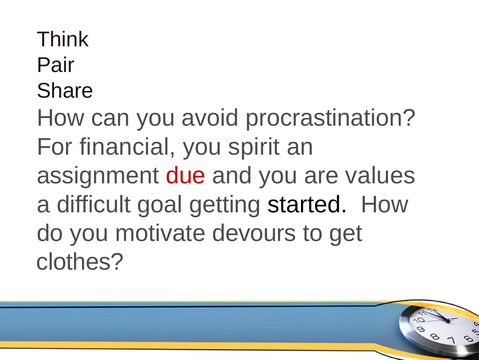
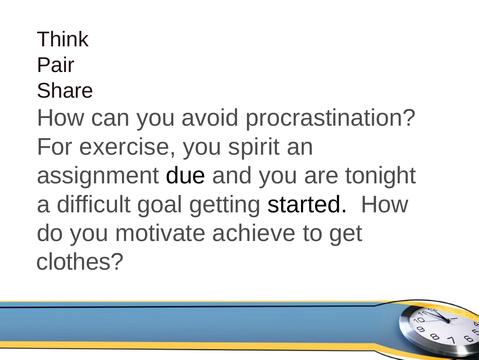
financial: financial -> exercise
due colour: red -> black
values: values -> tonight
devours: devours -> achieve
